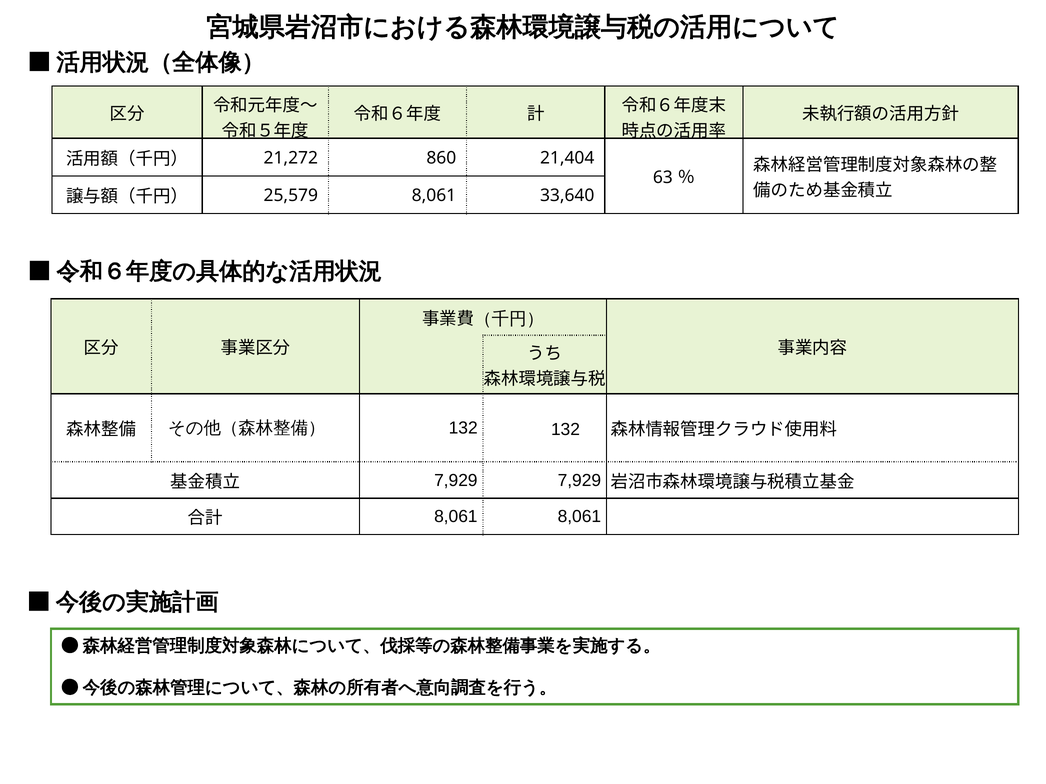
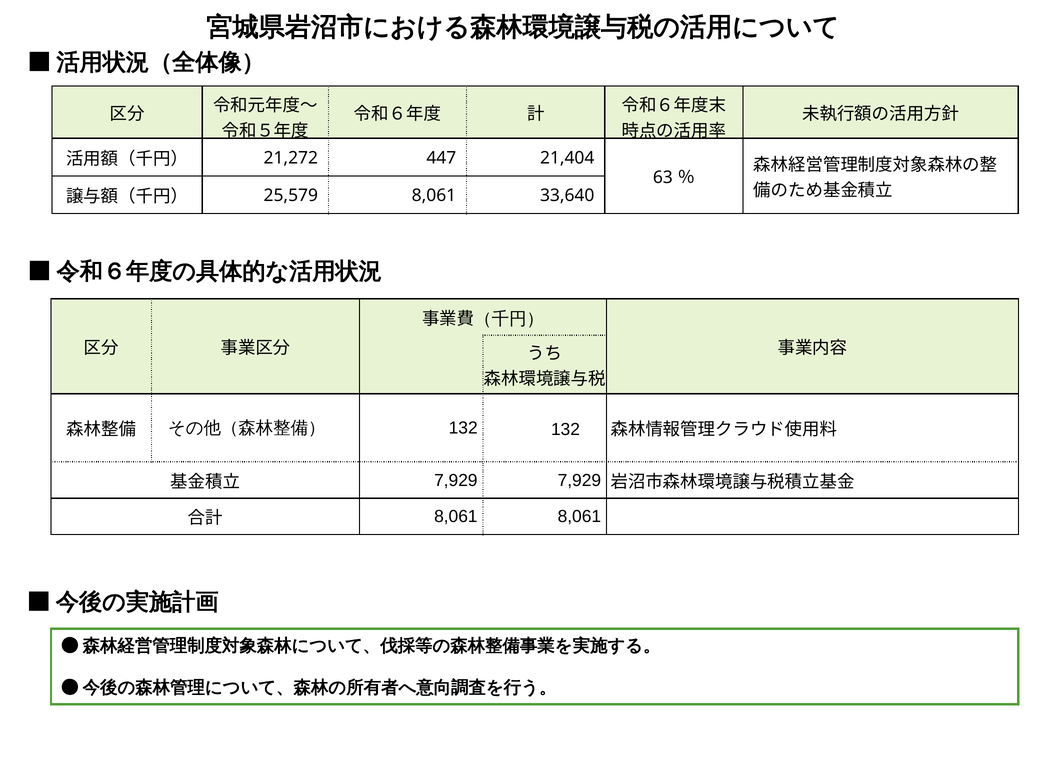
860: 860 -> 447
